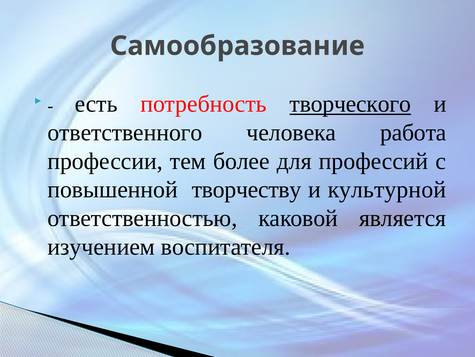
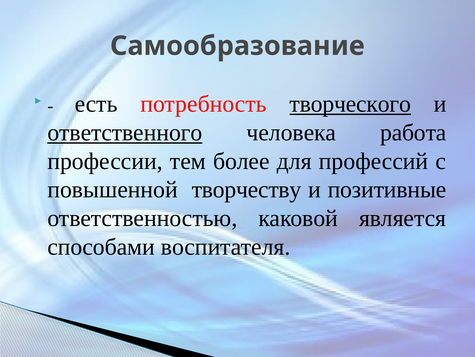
ответственного underline: none -> present
культурной: культурной -> позитивные
изучением: изучением -> способами
